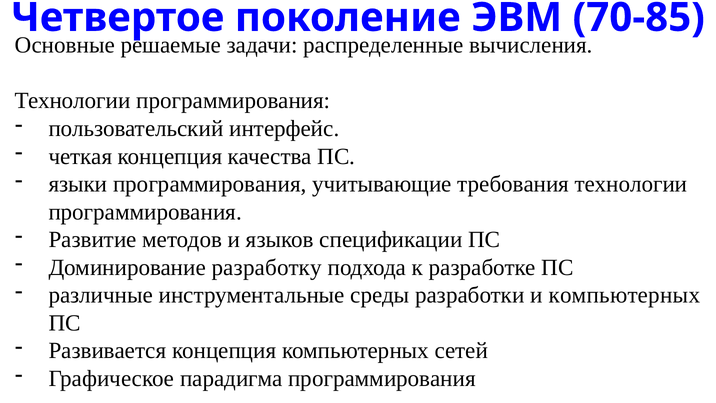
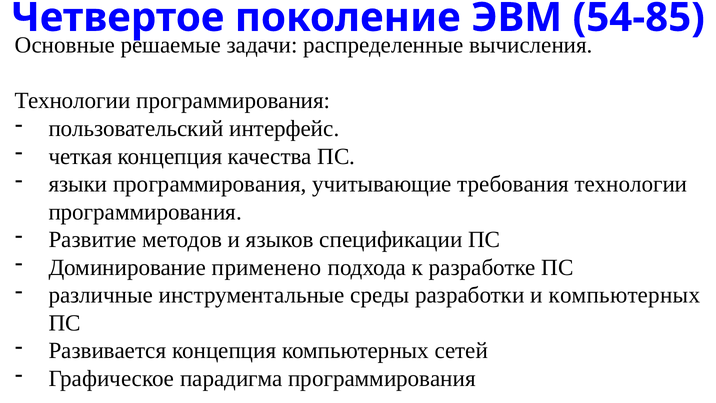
70-85: 70-85 -> 54-85
разработку: разработку -> применено
